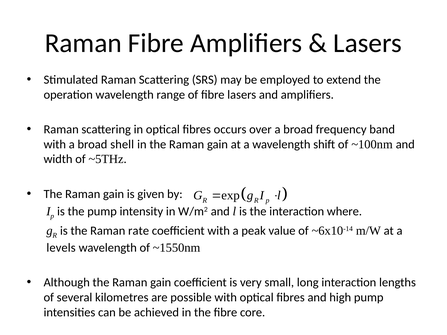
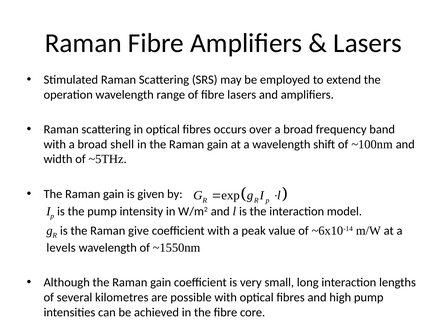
where: where -> model
rate: rate -> give
